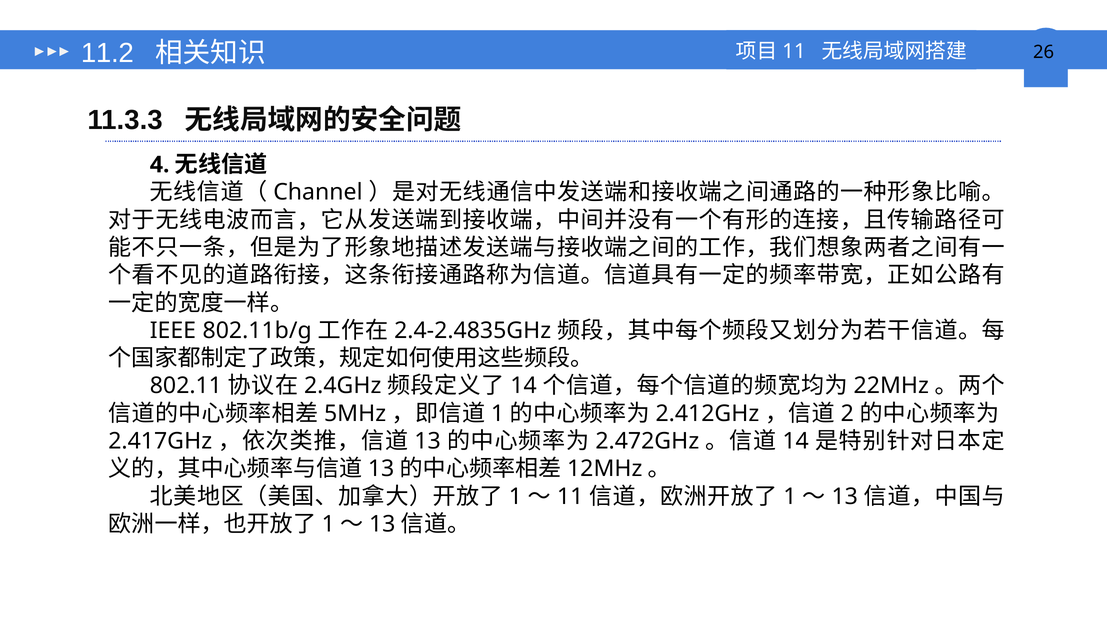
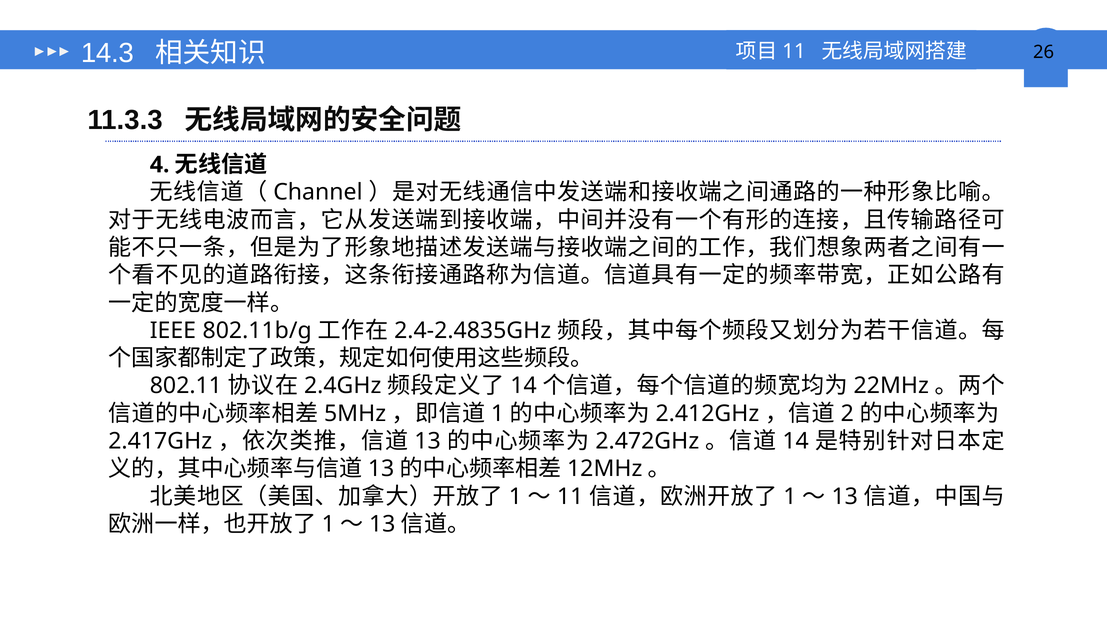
11.2: 11.2 -> 14.3
